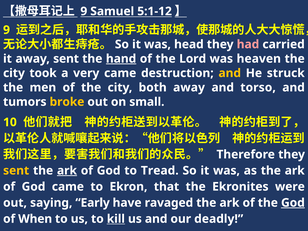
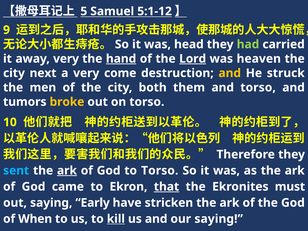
9 at (84, 11): 9 -> 5
had colour: pink -> light green
away sent: sent -> very
Lord underline: none -> present
took: took -> next
very came: came -> come
both away: away -> them
on small: small -> torso
sent at (16, 171) colour: yellow -> light blue
to Tread: Tread -> Torso
that underline: none -> present
were: were -> must
ravaged: ravaged -> stricken
God at (293, 203) underline: present -> none
our deadly: deadly -> saying
